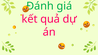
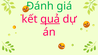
quả underline: none -> present
